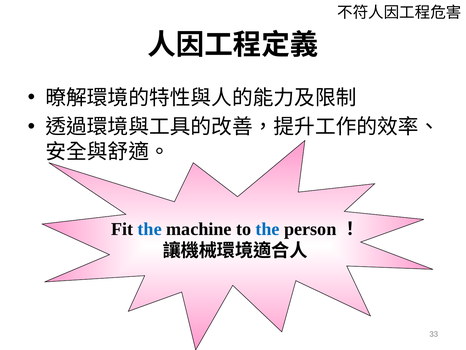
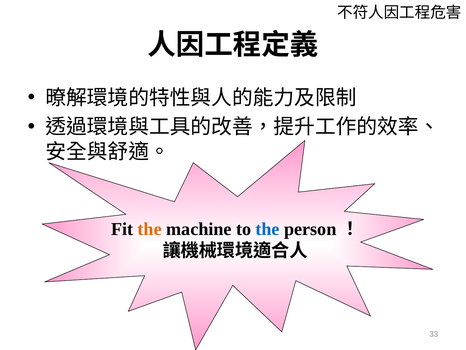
the at (150, 229) colour: blue -> orange
